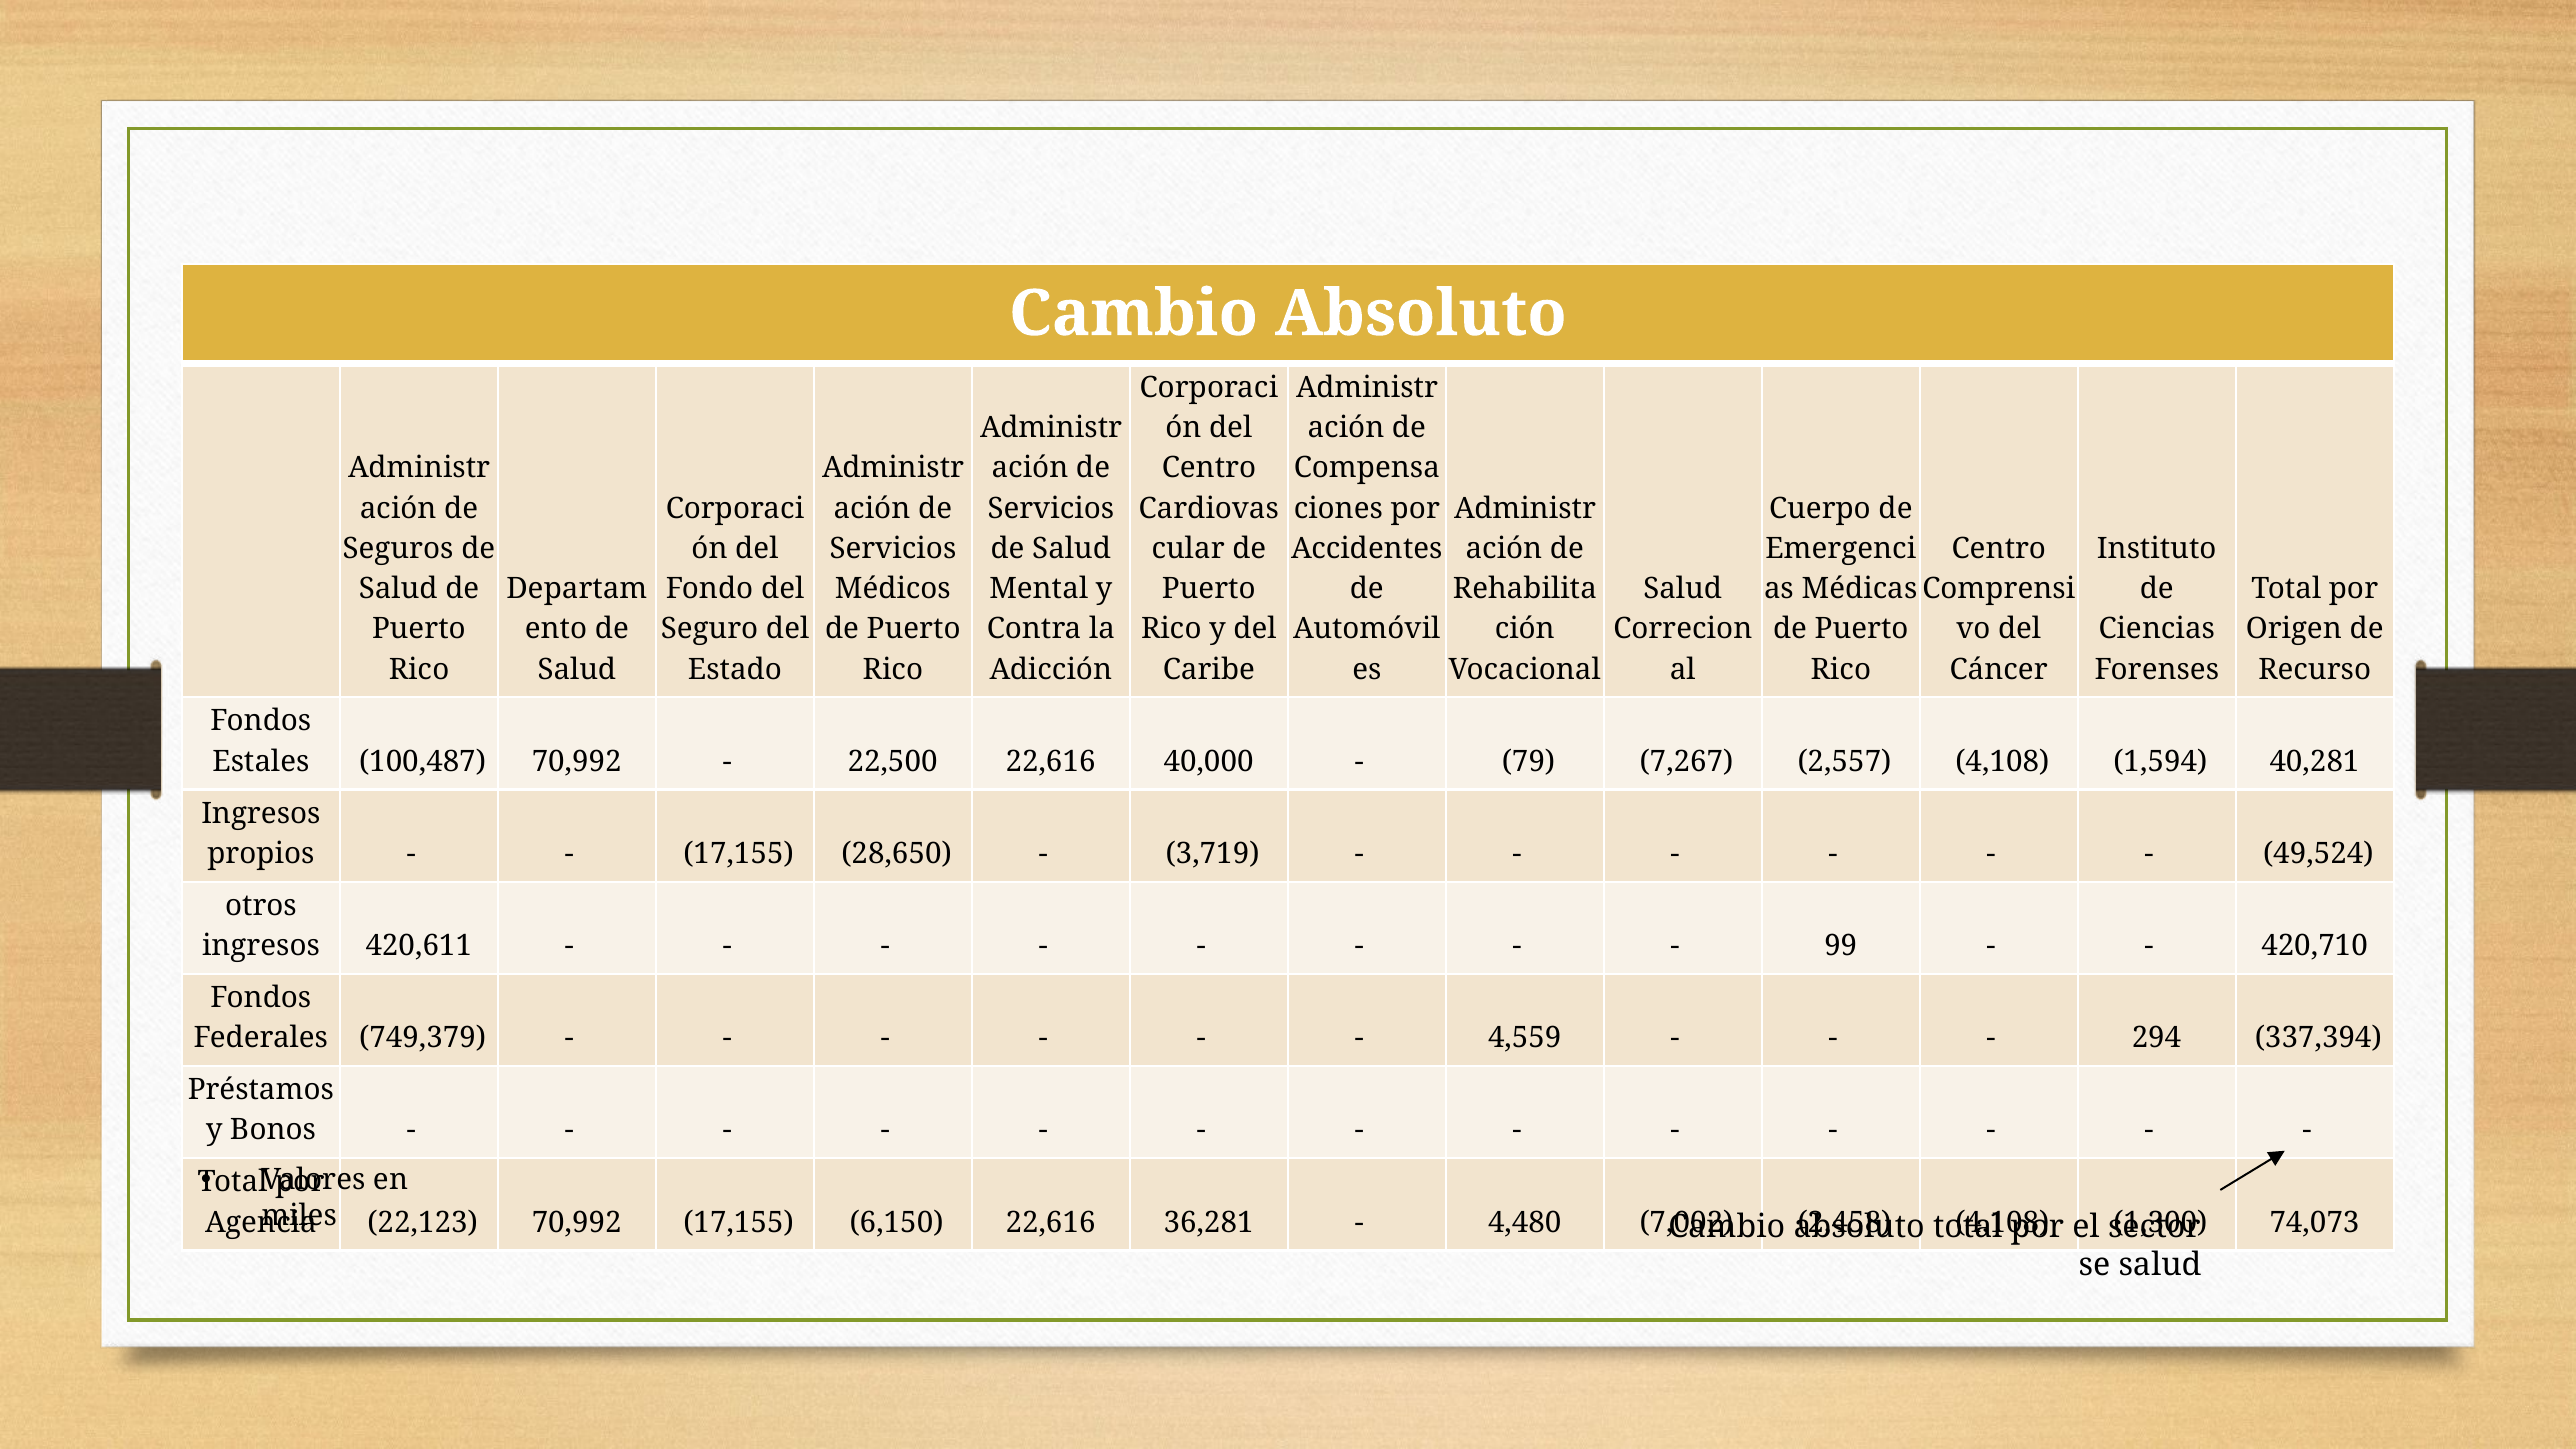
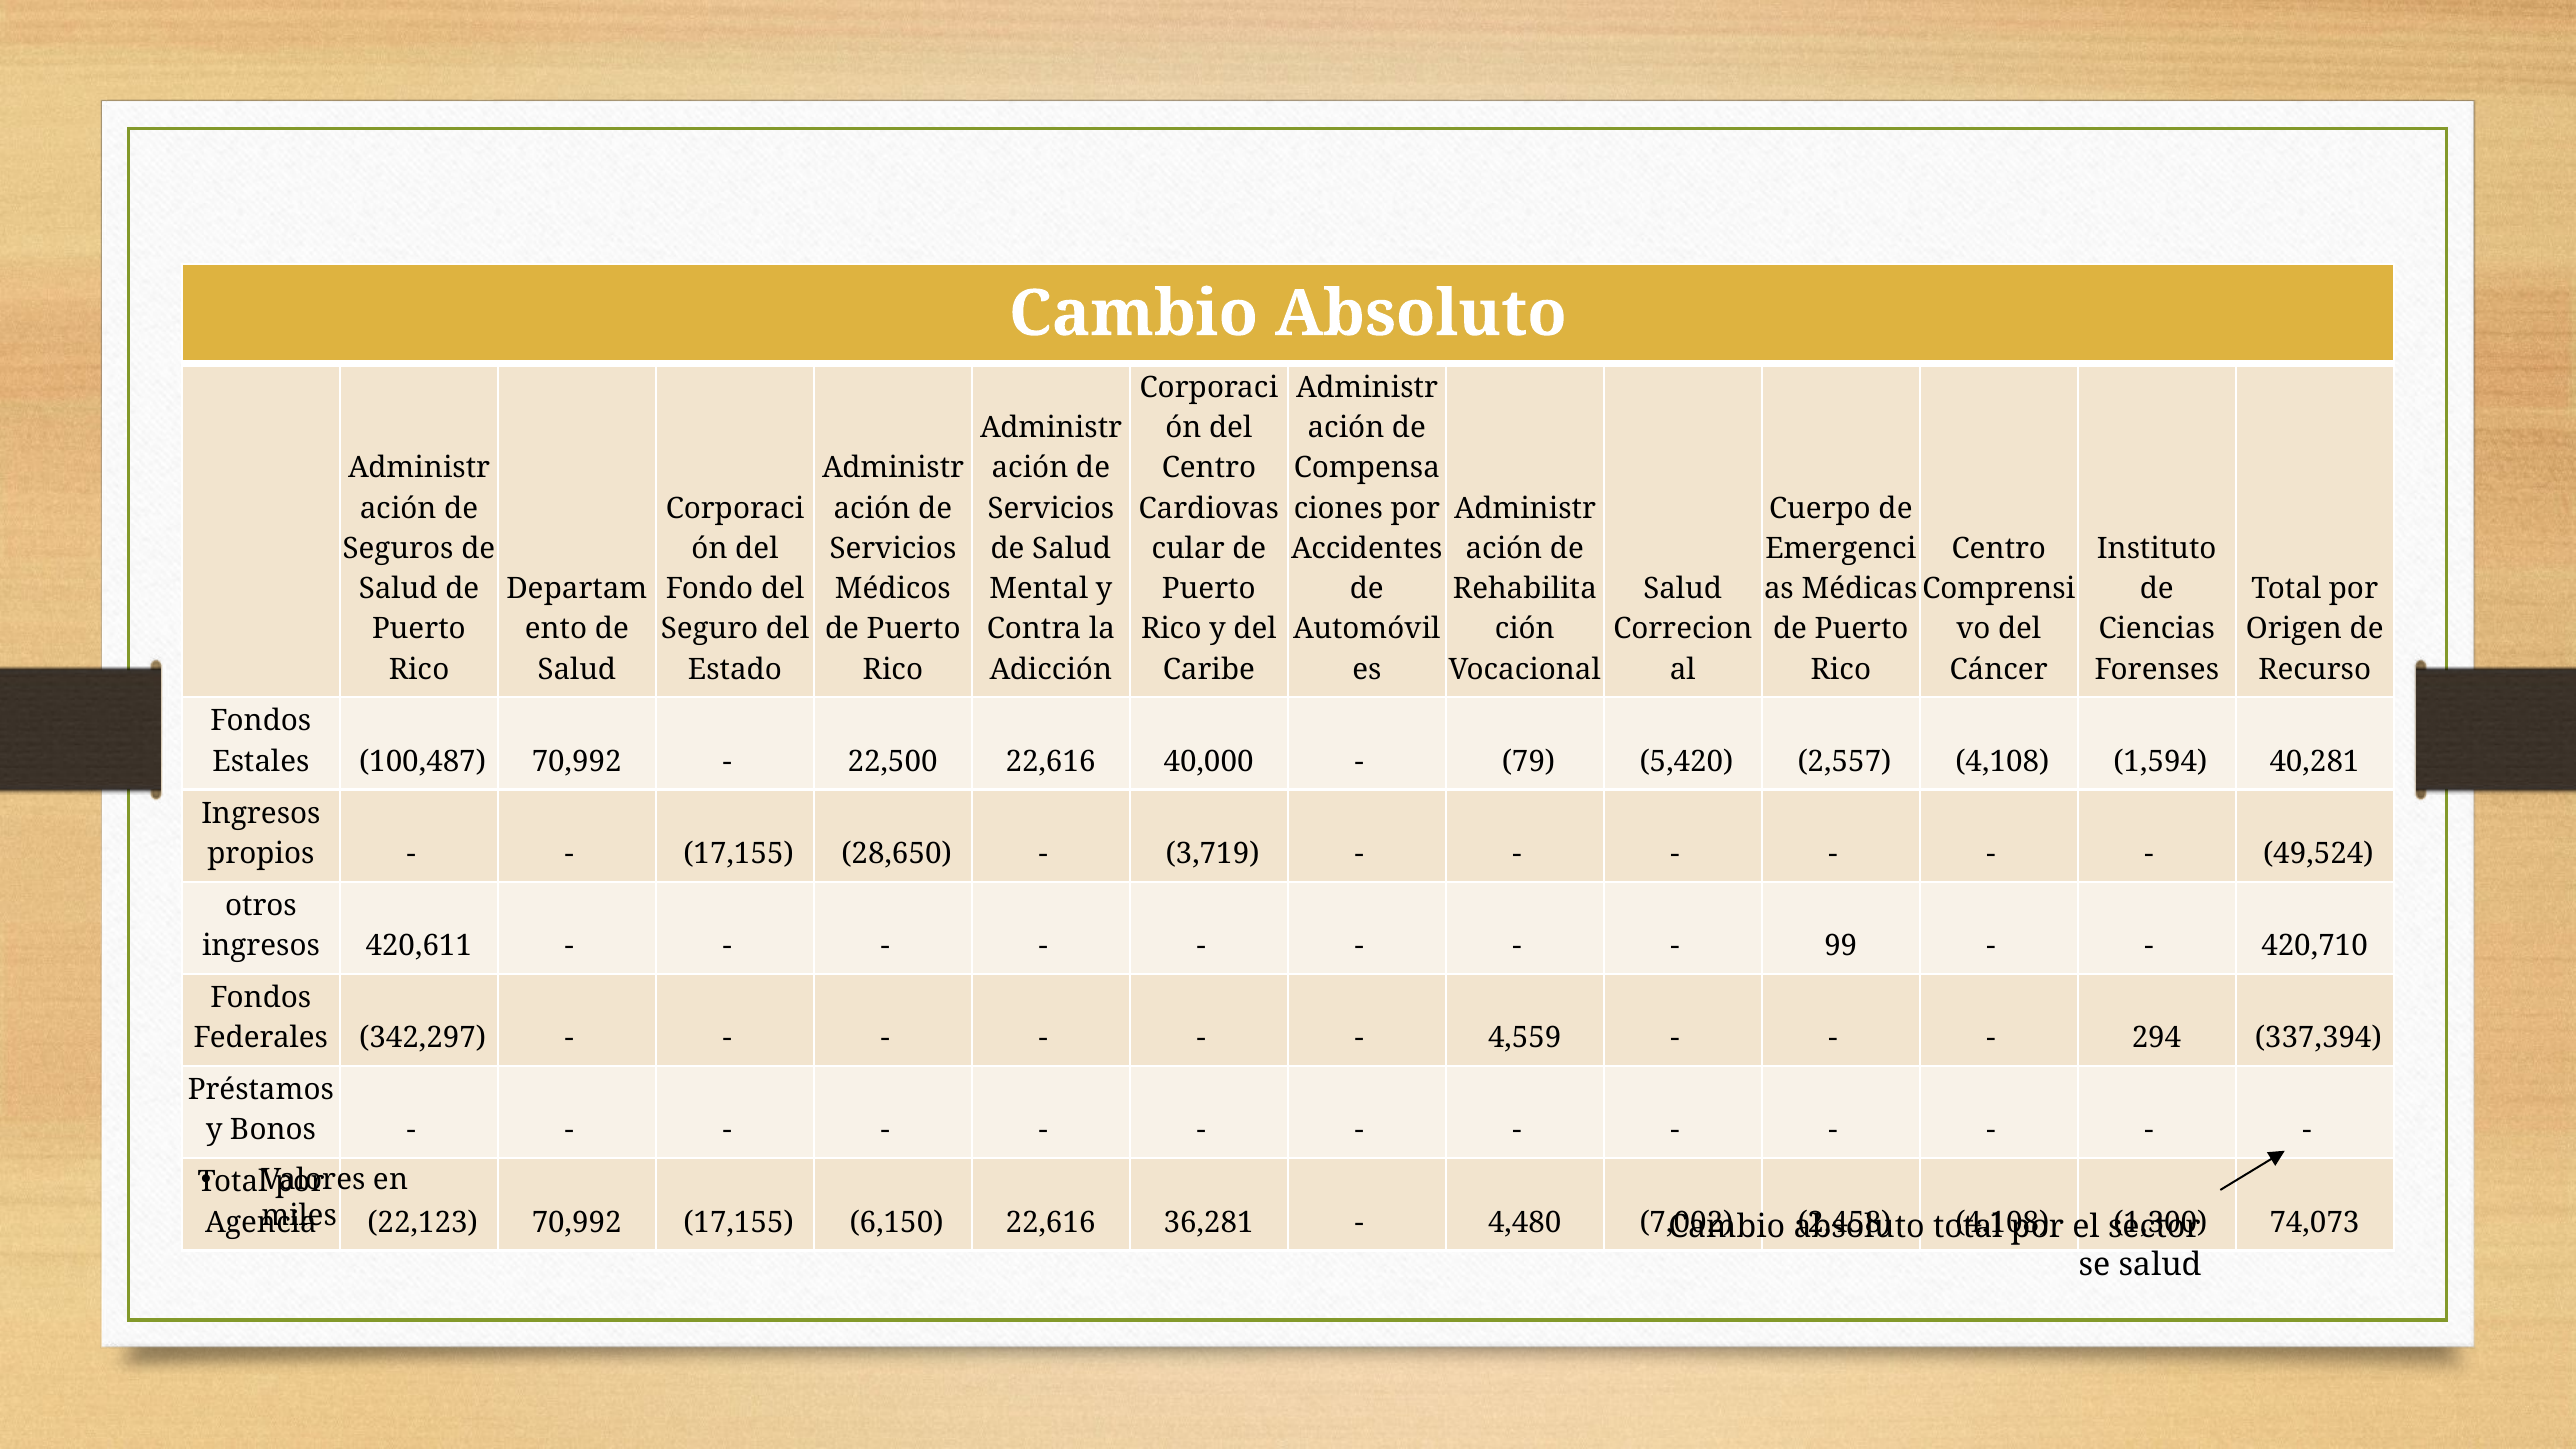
7,267: 7,267 -> 5,420
749,379: 749,379 -> 342,297
